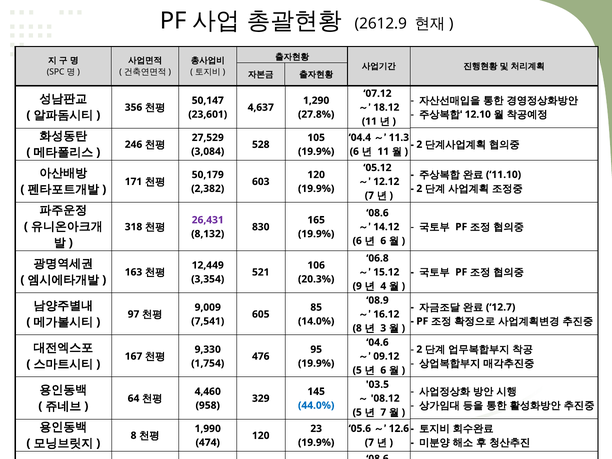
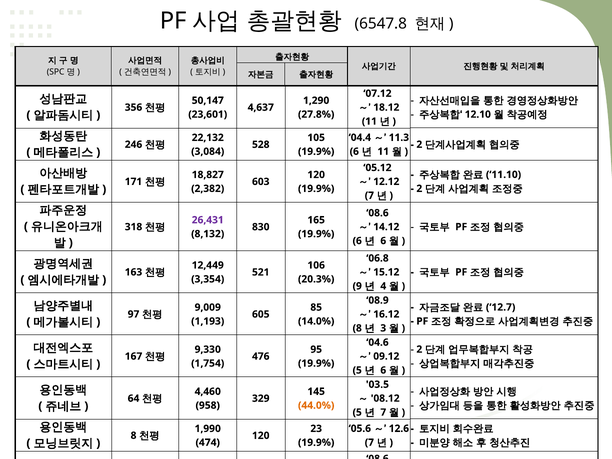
2612.9: 2612.9 -> 6547.8
27,529: 27,529 -> 22,132
50,179: 50,179 -> 18,827
7,541: 7,541 -> 1,193
44.0% colour: blue -> orange
